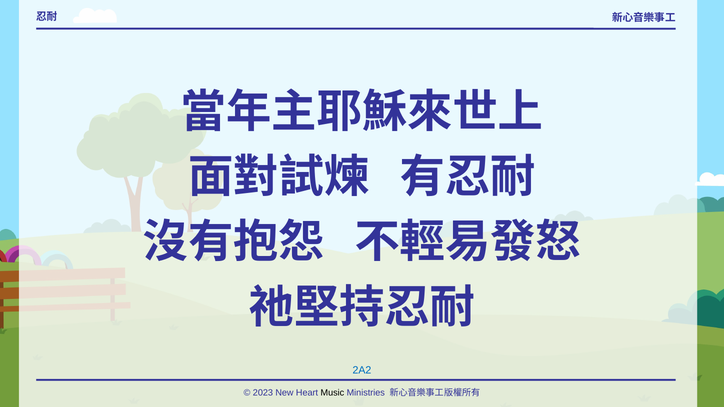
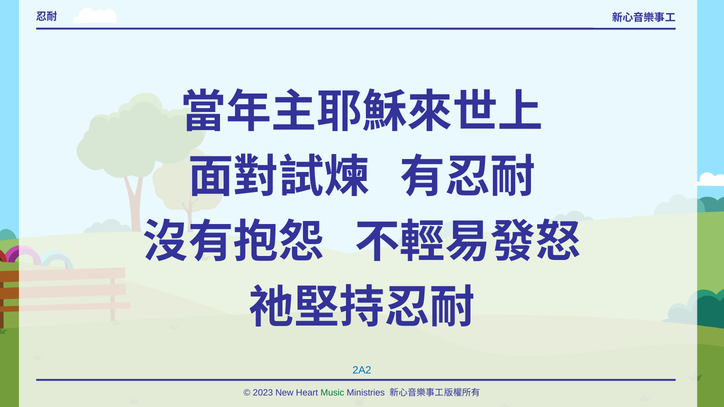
Music colour: black -> green
